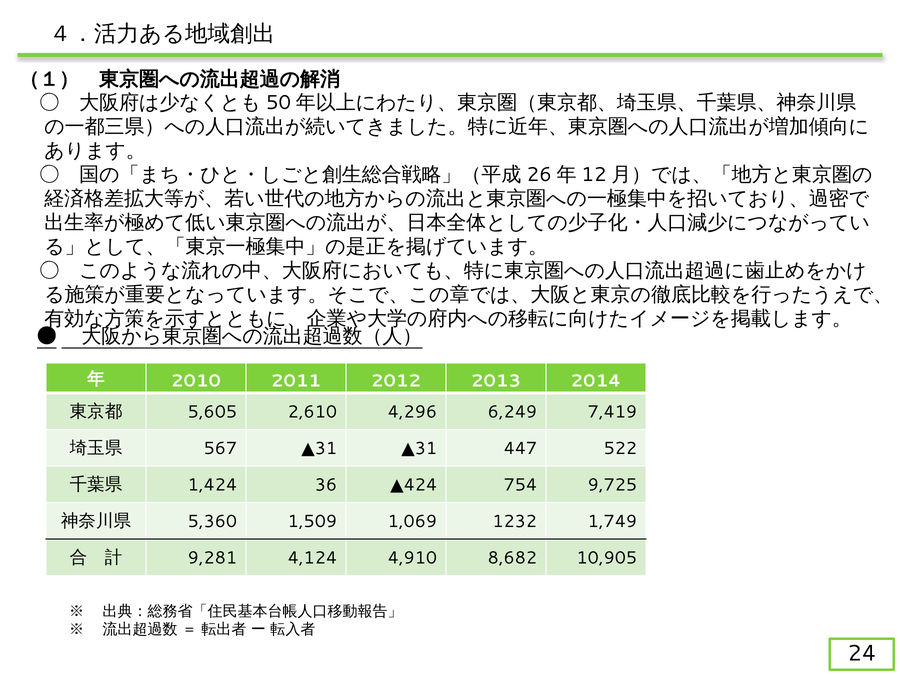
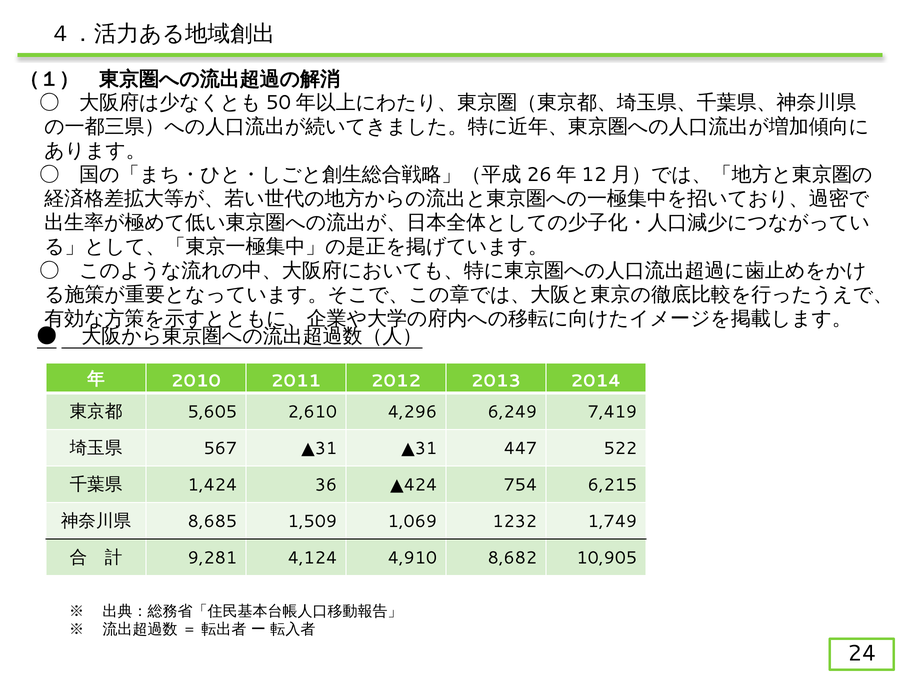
9,725: 9,725 -> 6,215
5,360: 5,360 -> 8,685
